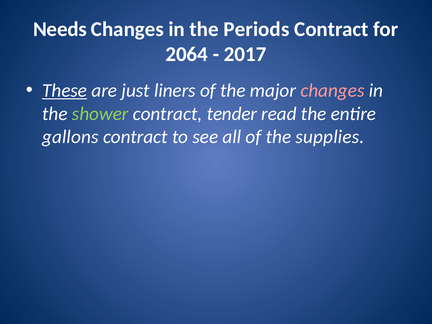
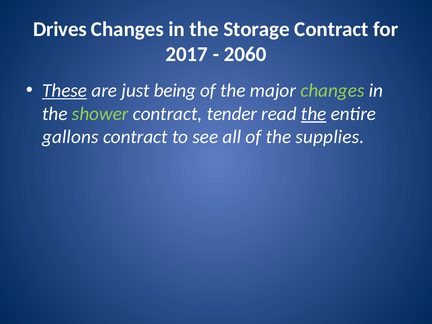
Needs: Needs -> Drives
Periods: Periods -> Storage
2064: 2064 -> 2017
2017: 2017 -> 2060
liners: liners -> being
changes at (332, 91) colour: pink -> light green
the at (314, 114) underline: none -> present
